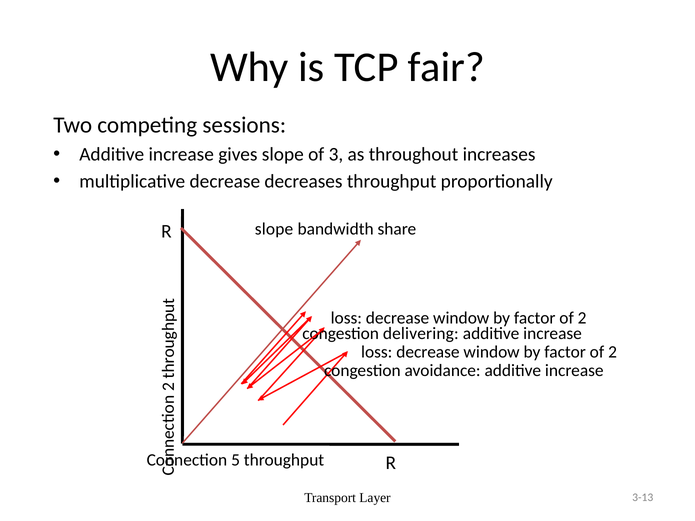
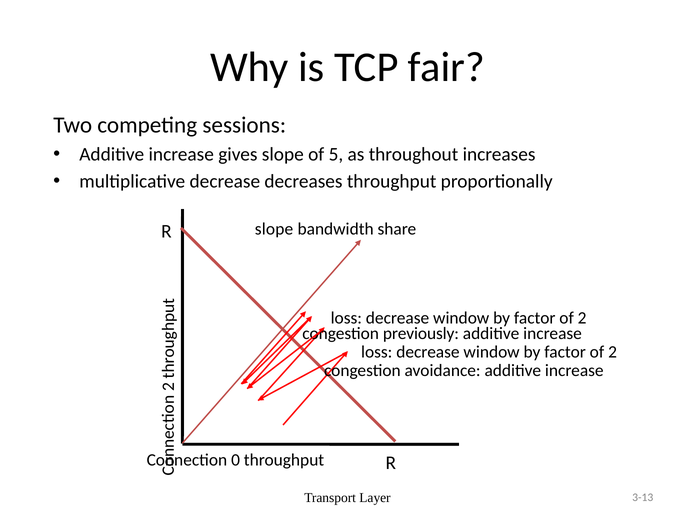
3: 3 -> 5
delivering: delivering -> previously
5: 5 -> 0
